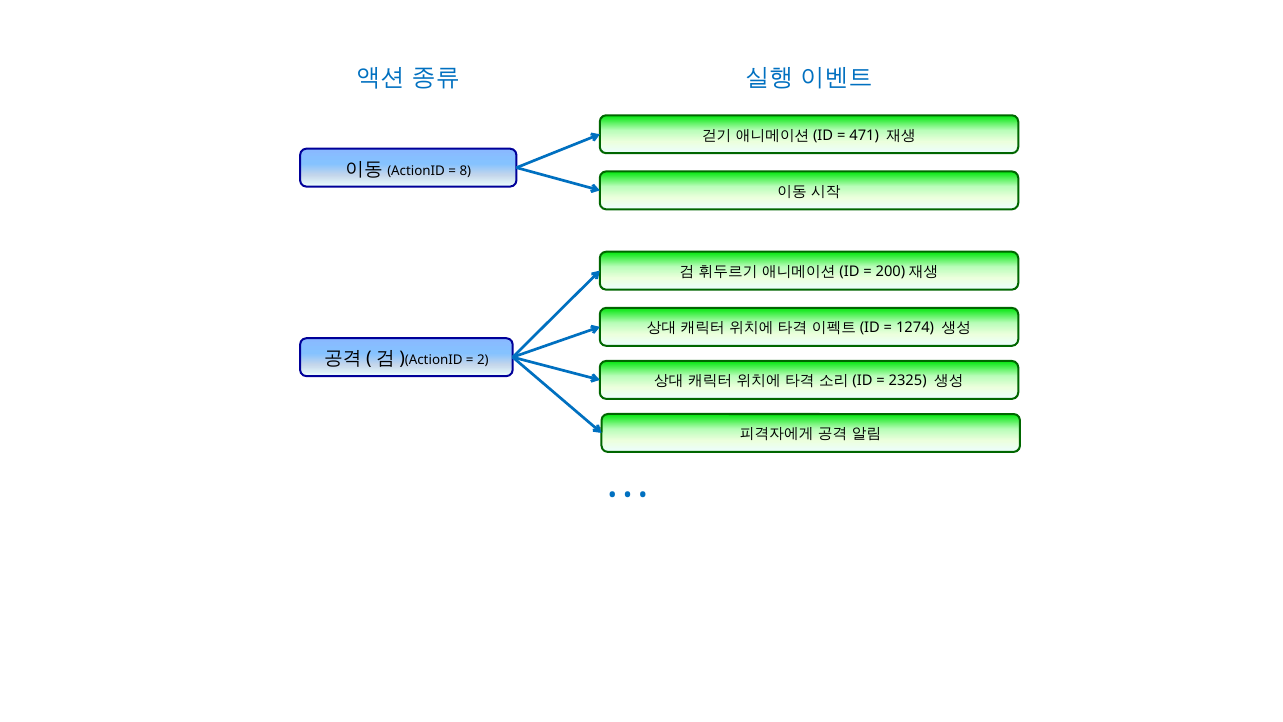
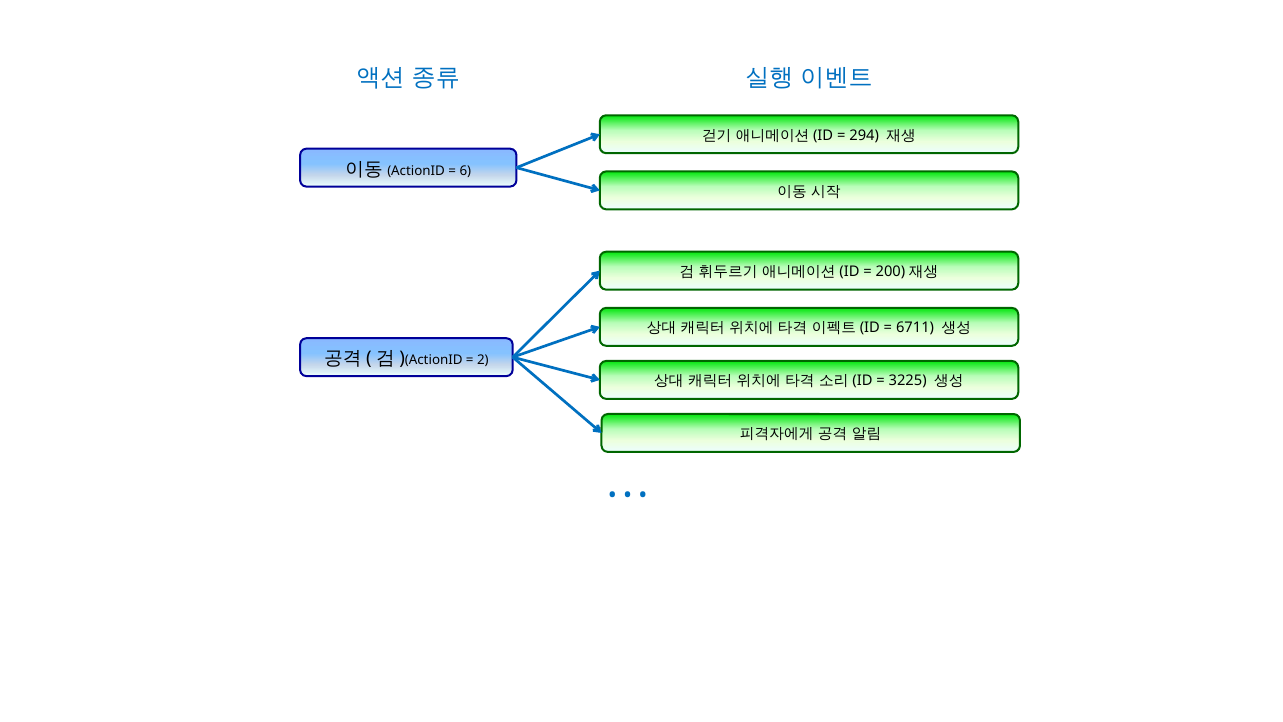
471: 471 -> 294
8: 8 -> 6
1274: 1274 -> 6711
2325: 2325 -> 3225
